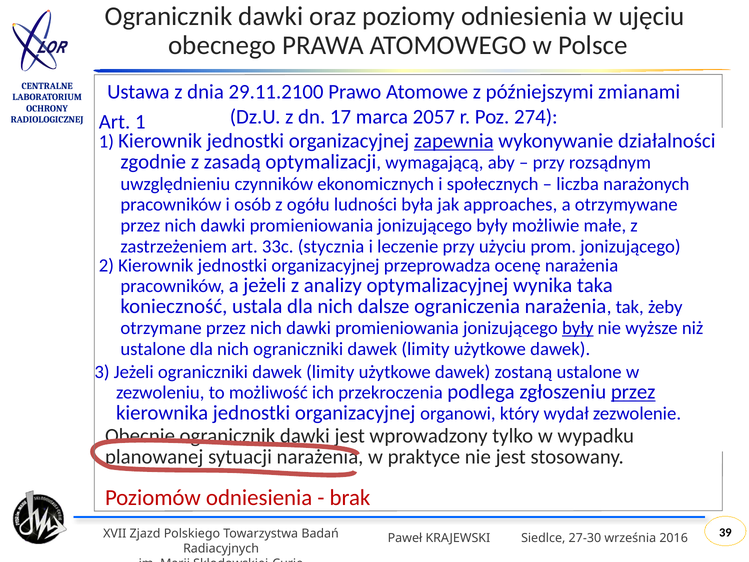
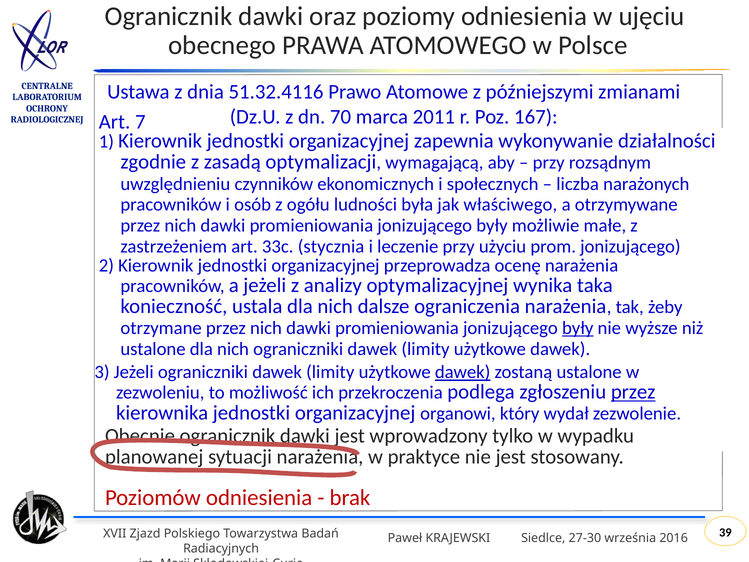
29.11.2100: 29.11.2100 -> 51.32.4116
17: 17 -> 70
2057: 2057 -> 2011
274: 274 -> 167
Art 1: 1 -> 7
zapewnia underline: present -> none
approaches: approaches -> właściwego
dawek at (463, 372) underline: none -> present
